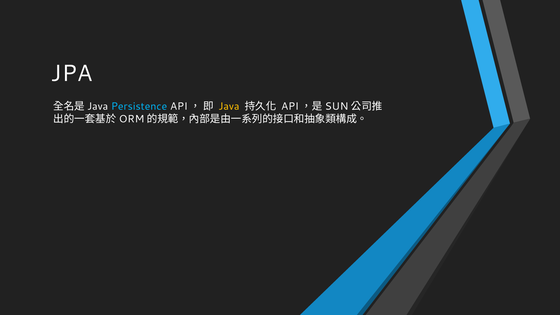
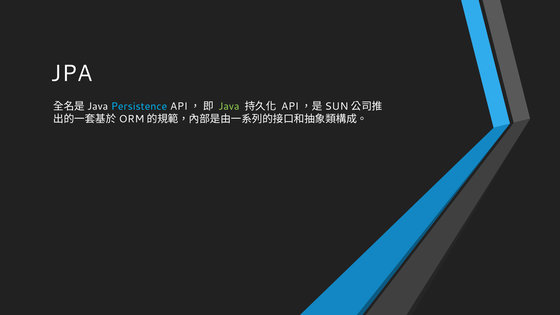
Java colour: yellow -> light green
